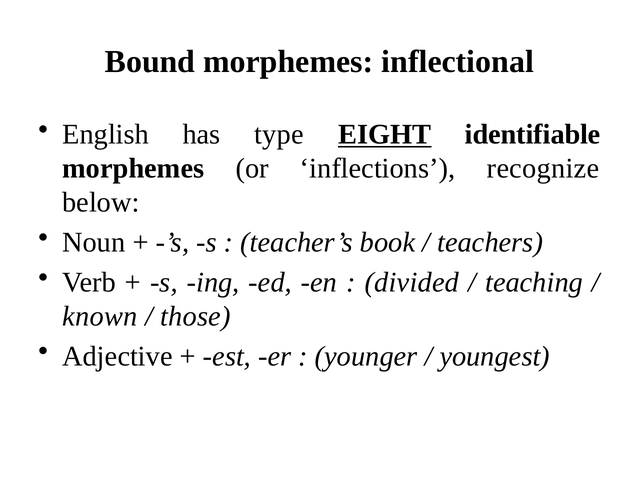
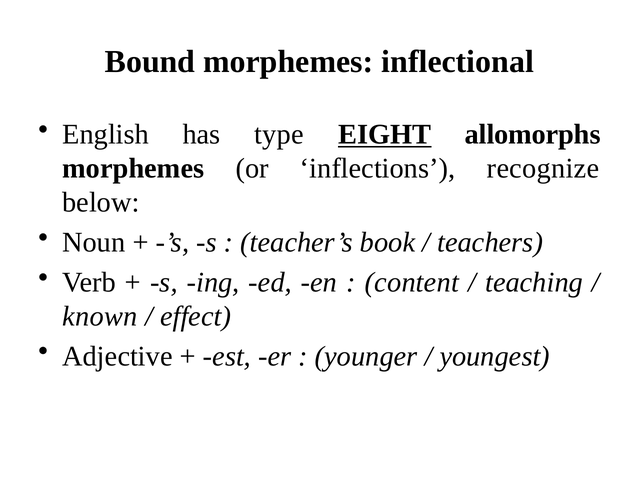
identifiable: identifiable -> allomorphs
divided: divided -> content
those: those -> effect
